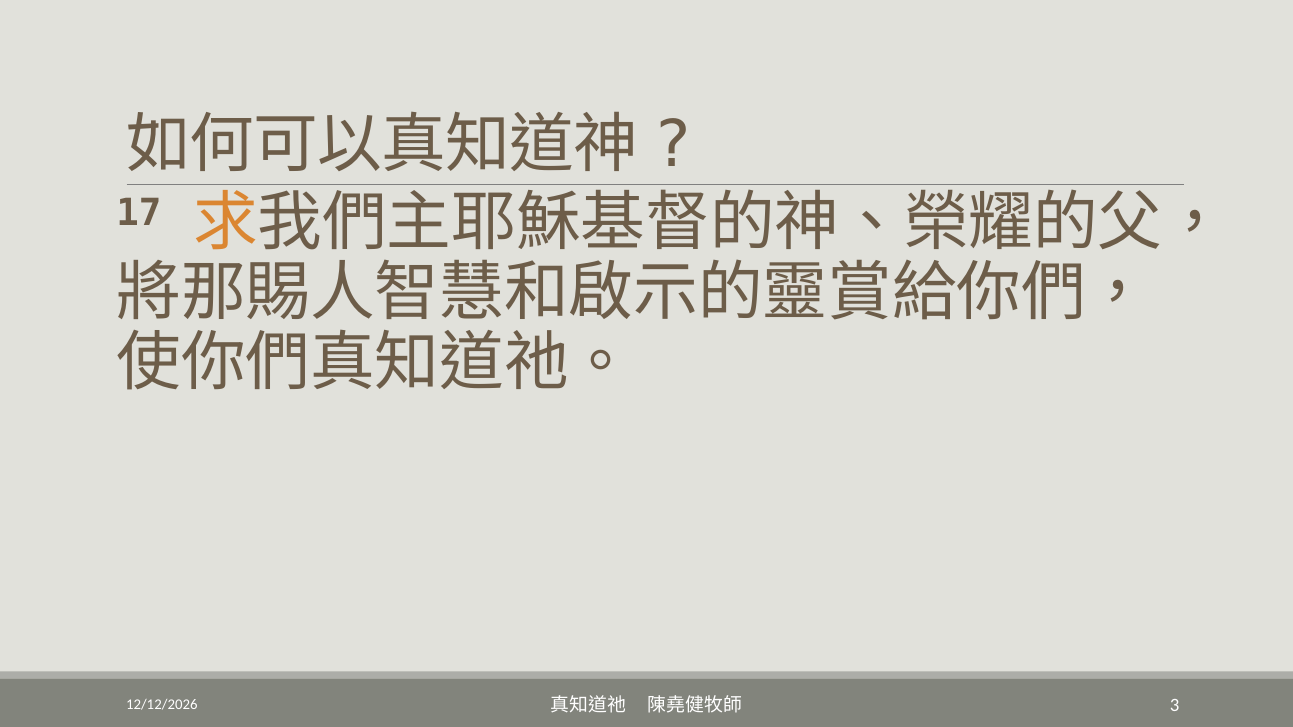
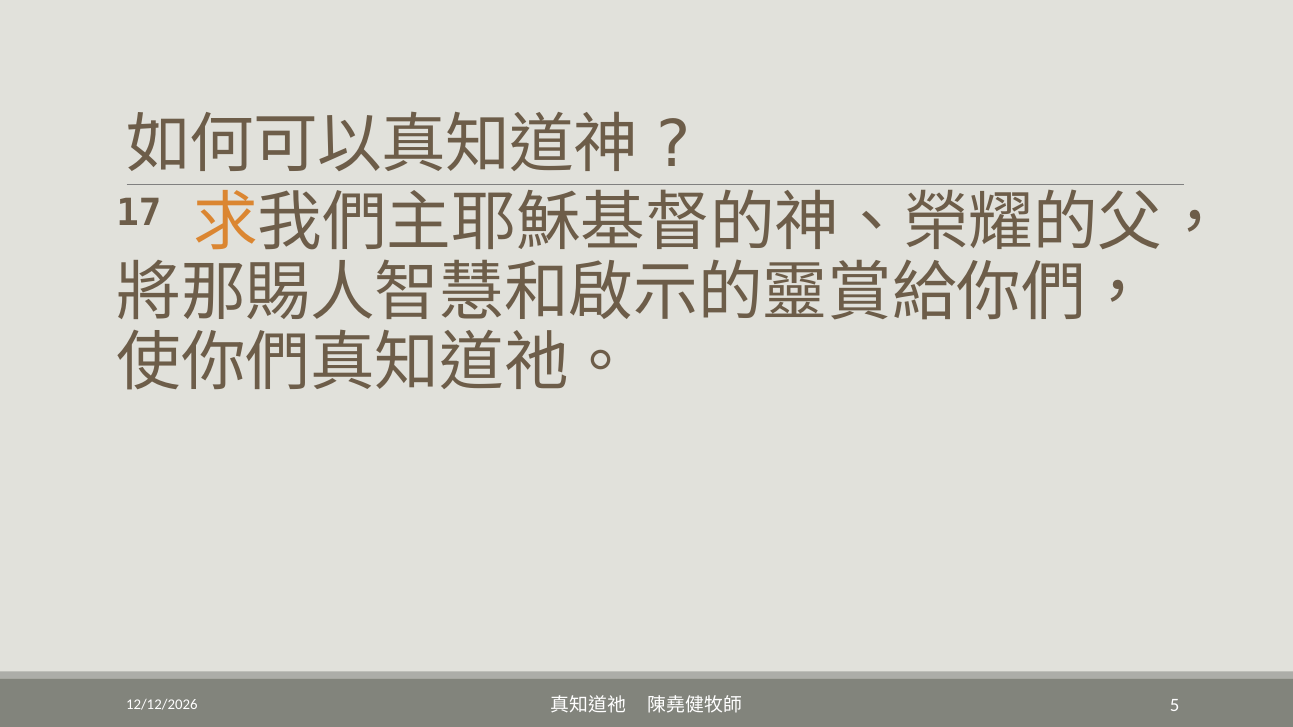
3: 3 -> 5
